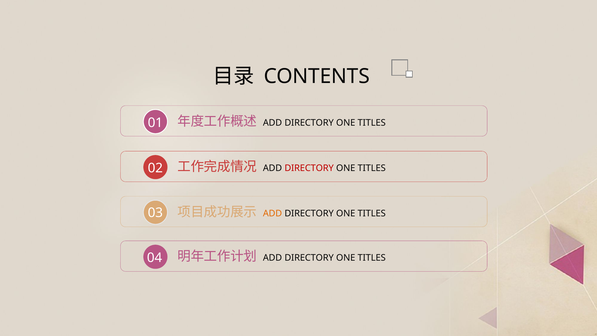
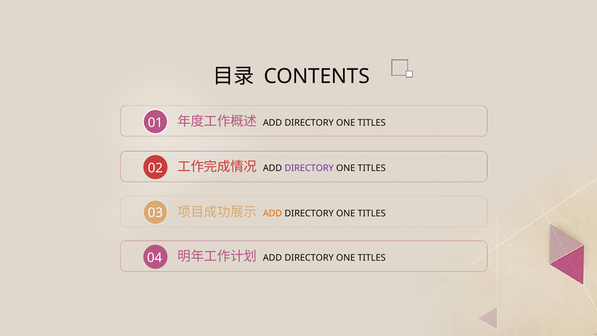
DIRECTORY at (309, 168) colour: red -> purple
